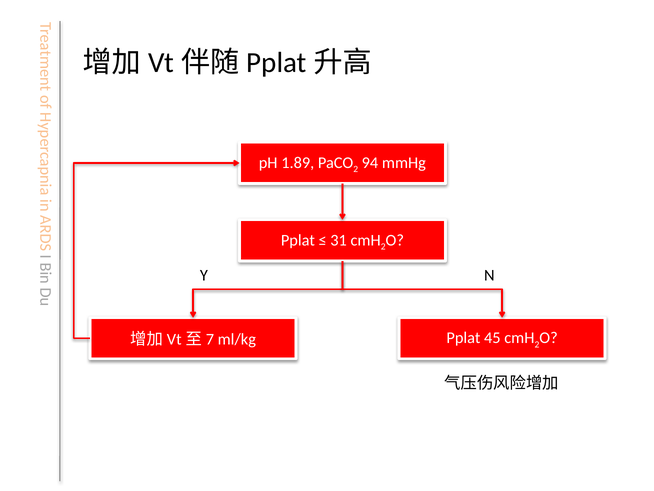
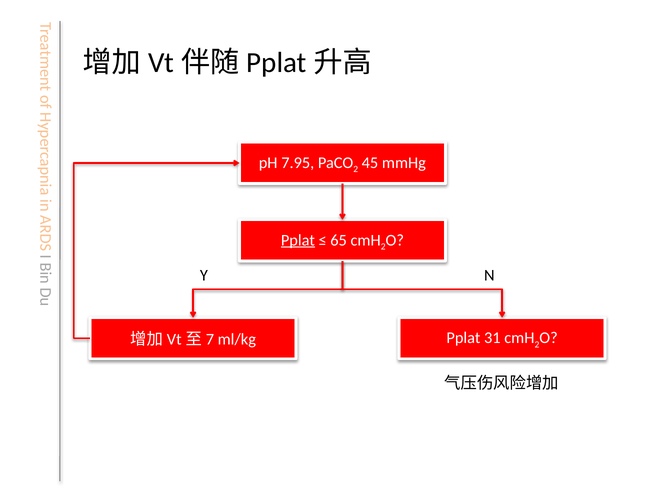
1.89: 1.89 -> 7.95
94: 94 -> 45
Pplat at (298, 240) underline: none -> present
31: 31 -> 65
45: 45 -> 31
